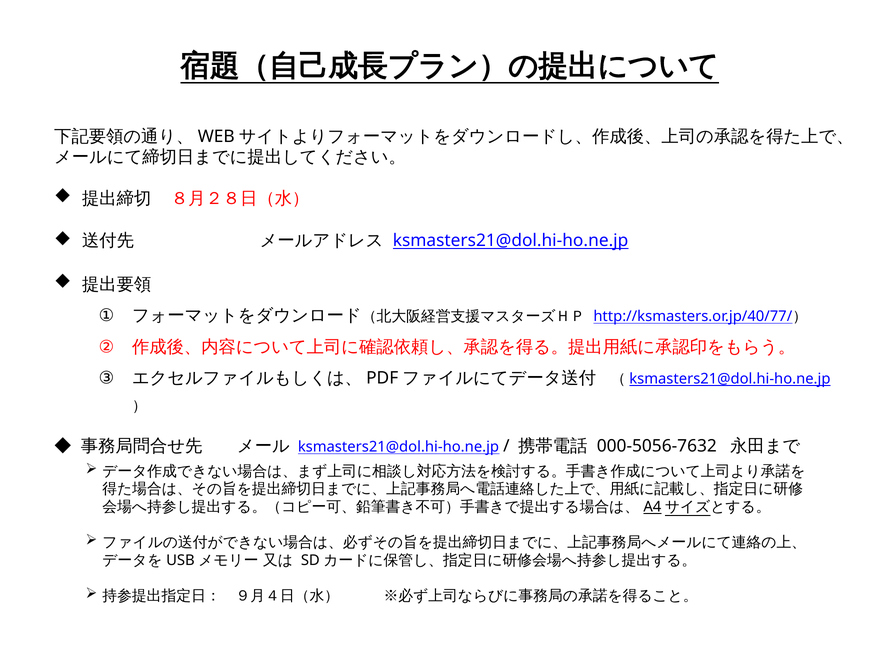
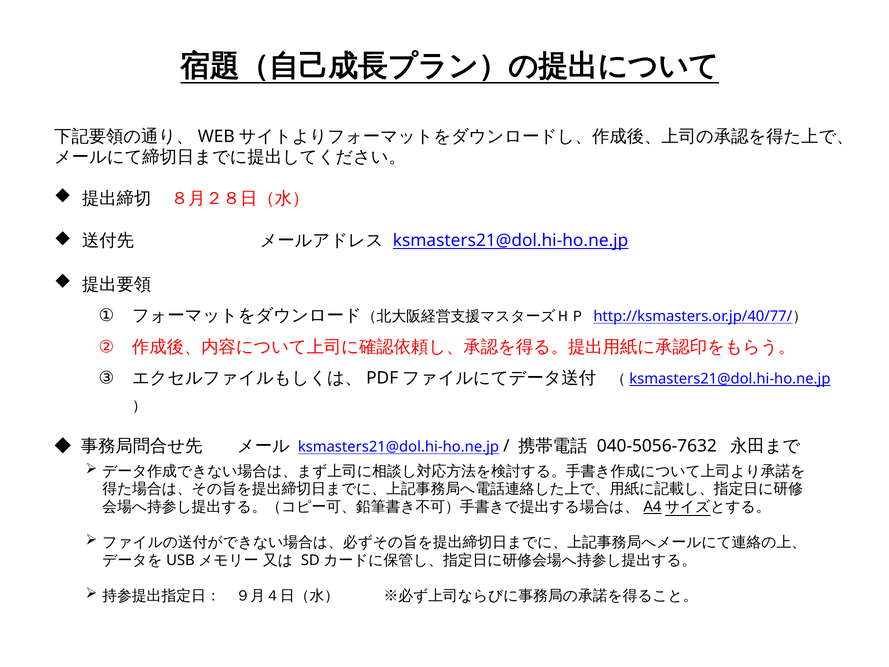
000-5056-7632: 000-5056-7632 -> 040-5056-7632
